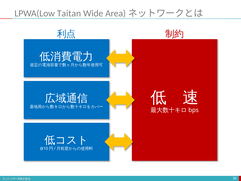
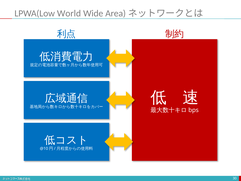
Taitan: Taitan -> World
